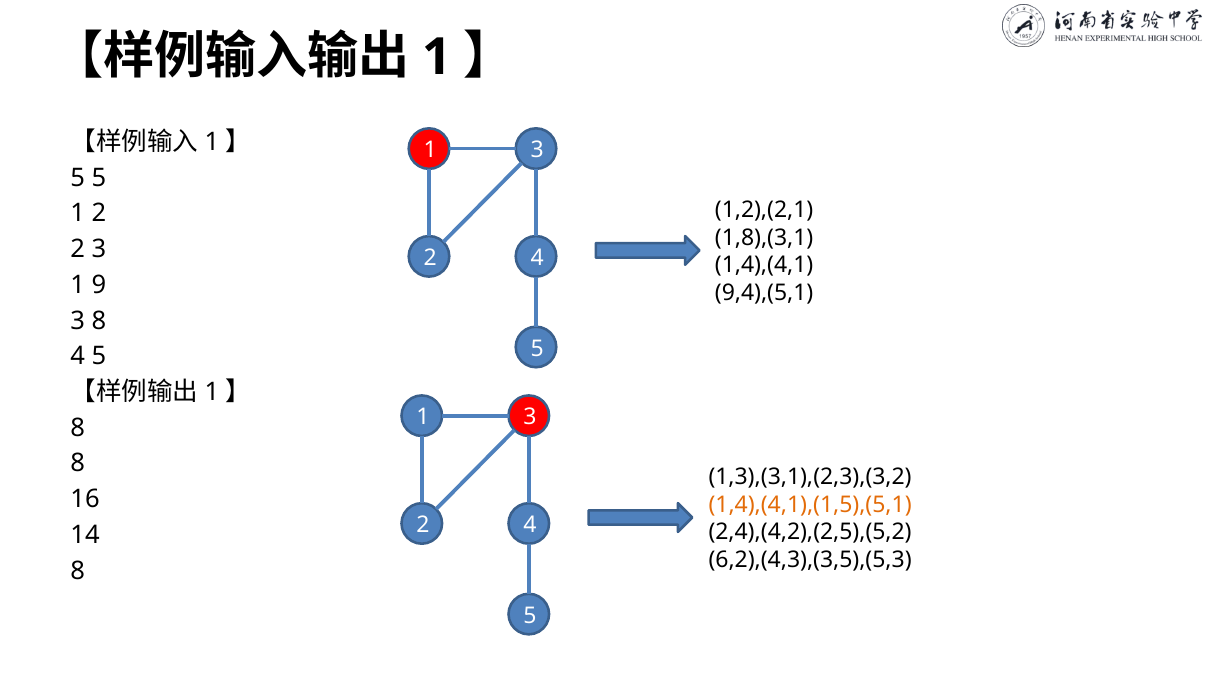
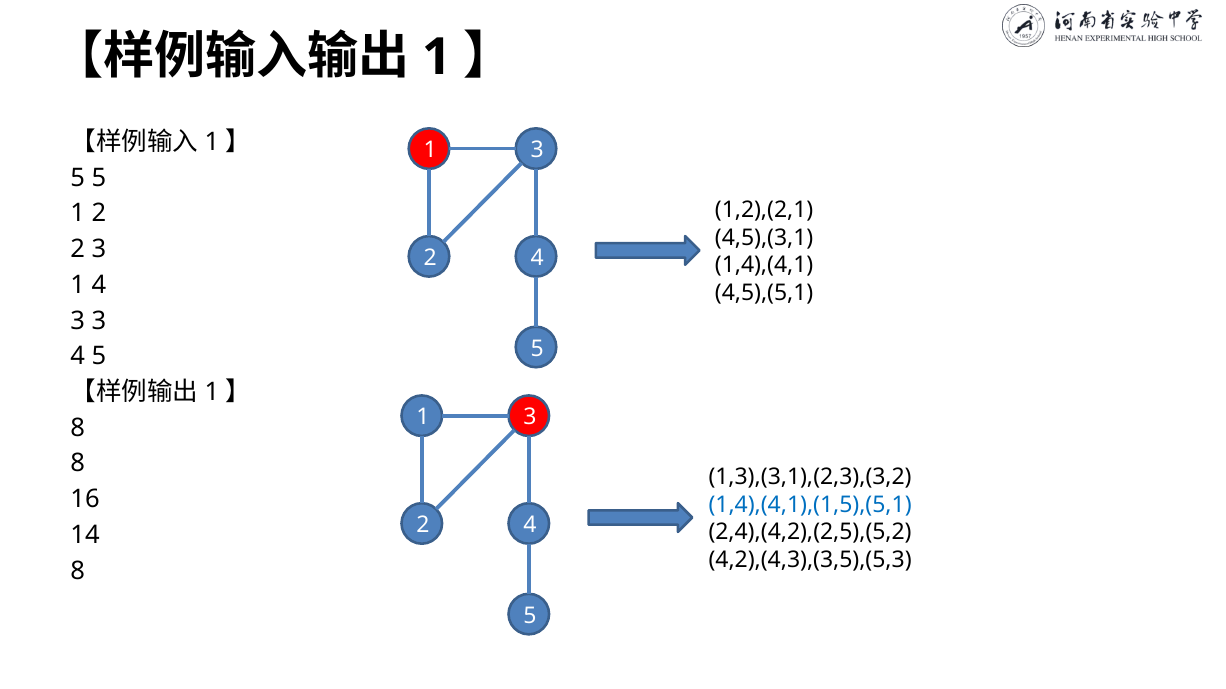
1,8),(3,1: 1,8),(3,1 -> 4,5),(3,1
1 9: 9 -> 4
9,4),(5,1: 9,4),(5,1 -> 4,5),(5,1
3 8: 8 -> 3
1,4),(4,1),(1,5),(5,1 colour: orange -> blue
6,2),(4,3),(3,5),(5,3: 6,2),(4,3),(3,5),(5,3 -> 4,2),(4,3),(3,5),(5,3
